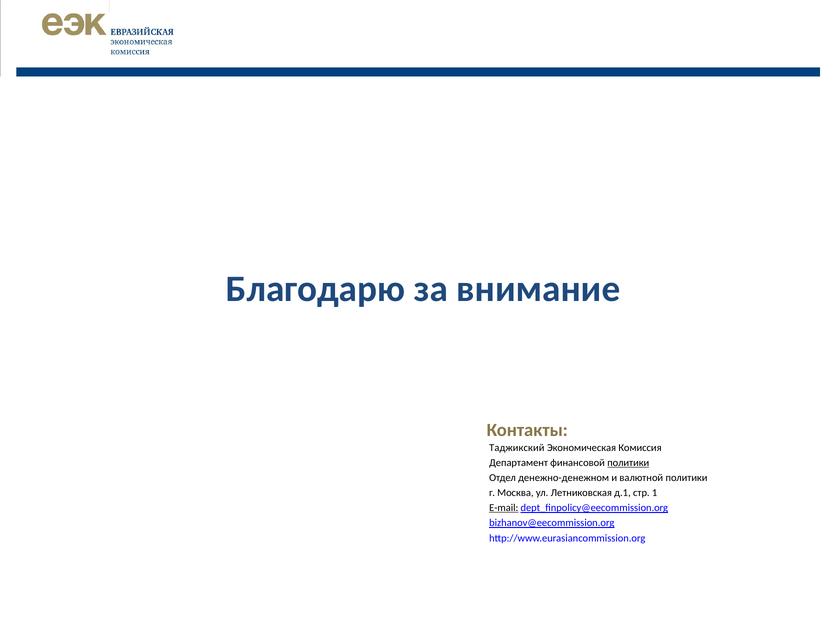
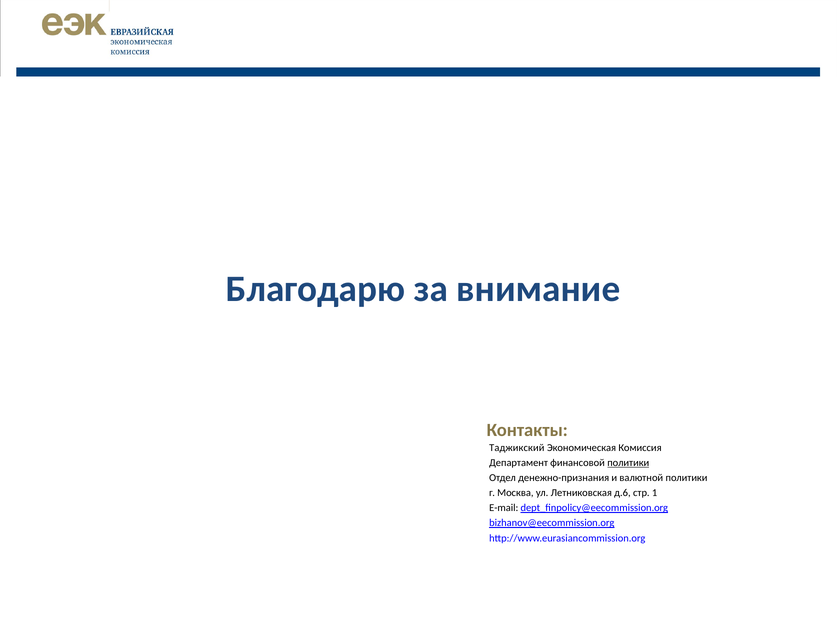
денежно-денежном: денежно-денежном -> денежно-признания
д.1: д.1 -> д.6
E-mail underline: present -> none
